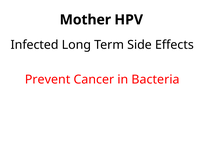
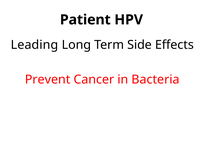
Mother: Mother -> Patient
Infected: Infected -> Leading
